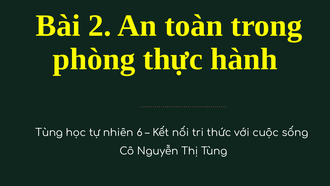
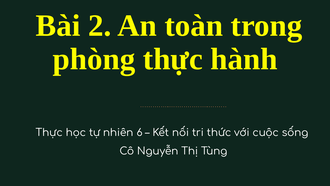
Tùng at (49, 132): Tùng -> Thực
